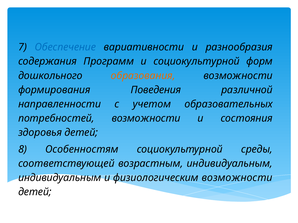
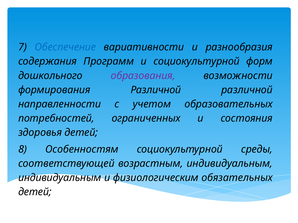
образования colour: orange -> purple
формирования Поведения: Поведения -> Различной
потребностей возможности: возможности -> ограниченных
физиологическим возможности: возможности -> обязательных
